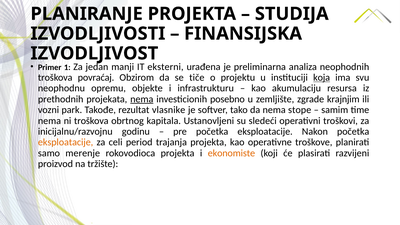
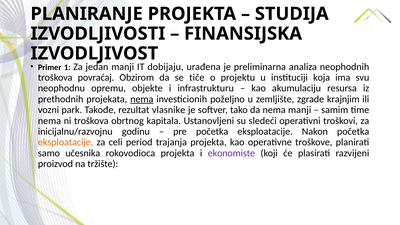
eksterni: eksterni -> dobijaju
koja underline: present -> none
posebno: posebno -> poželjno
nema stope: stope -> manji
merenje: merenje -> učesnika
ekonomiste colour: orange -> purple
